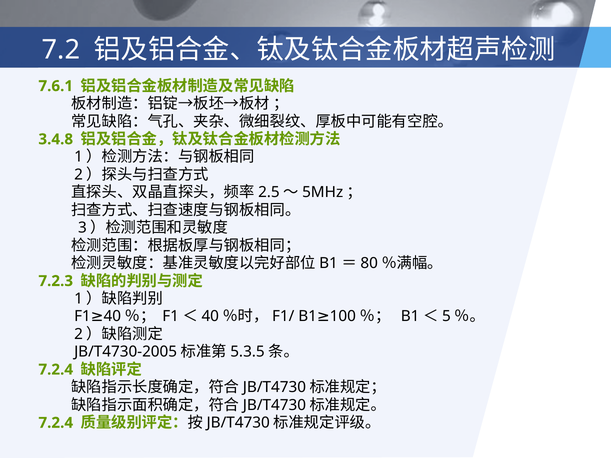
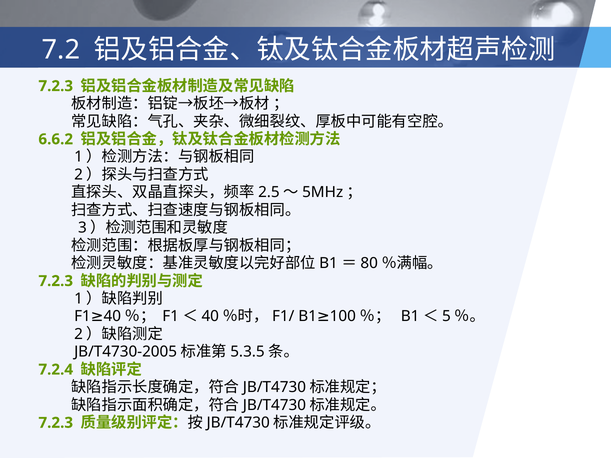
7.6.1 at (56, 86): 7.6.1 -> 7.2.3
3.4.8: 3.4.8 -> 6.6.2
7.2.4 at (56, 423): 7.2.4 -> 7.2.3
